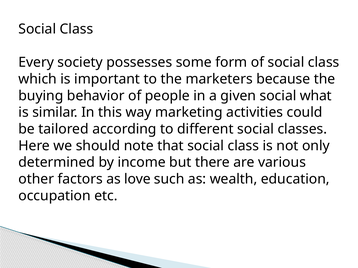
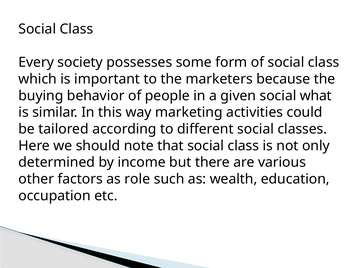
love: love -> role
